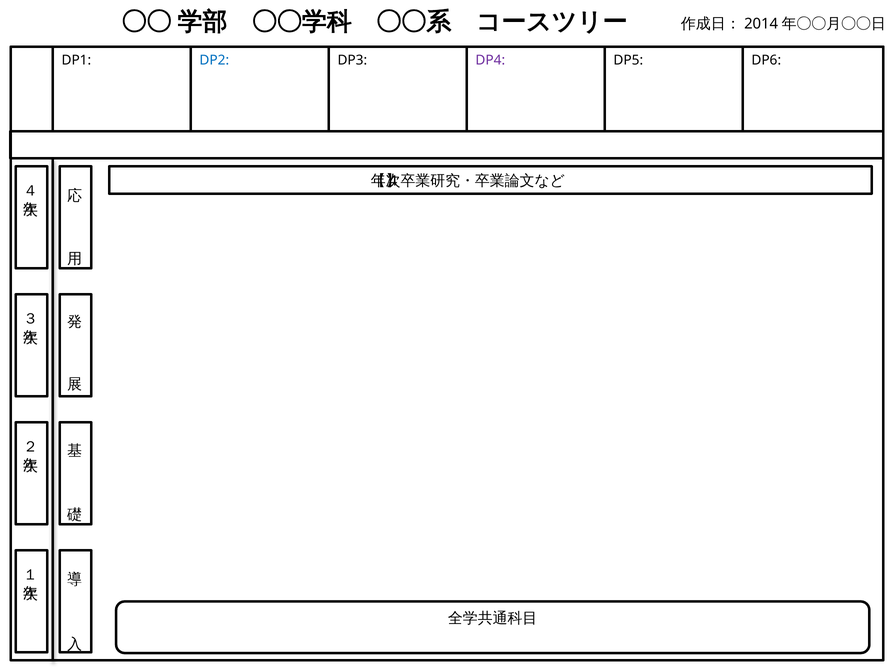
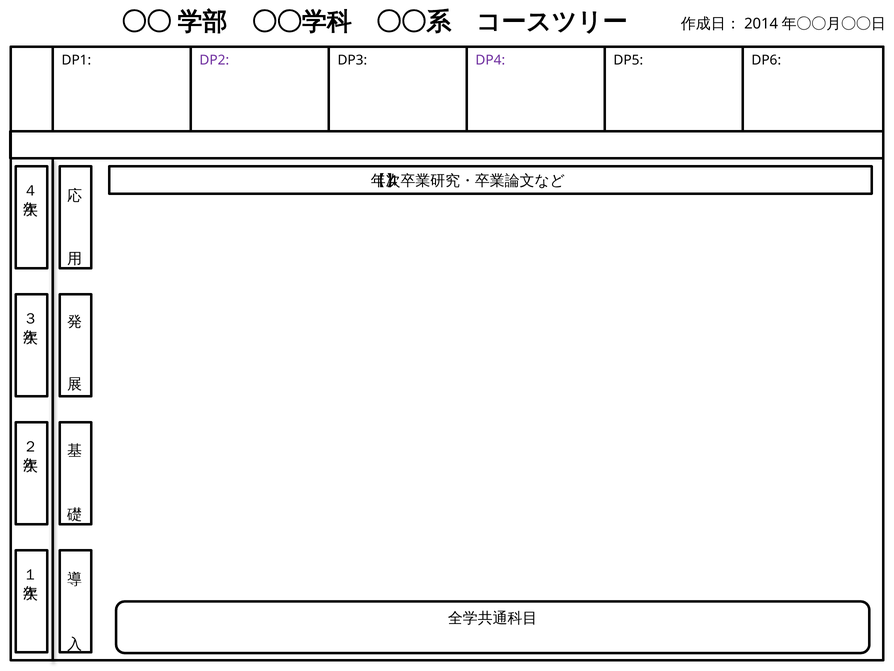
DP2 colour: blue -> purple
